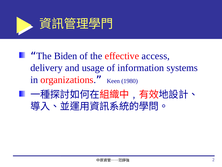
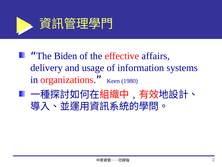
access: access -> affairs
